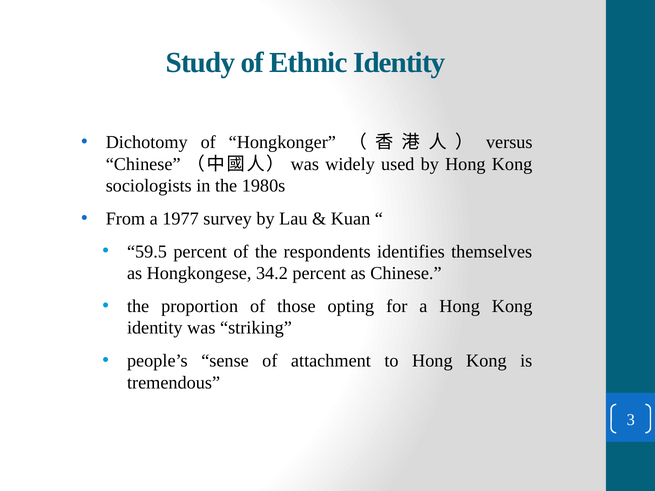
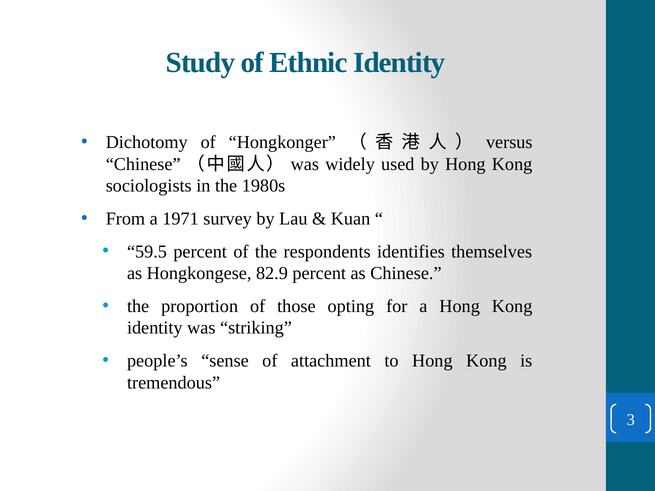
1977: 1977 -> 1971
34.2: 34.2 -> 82.9
